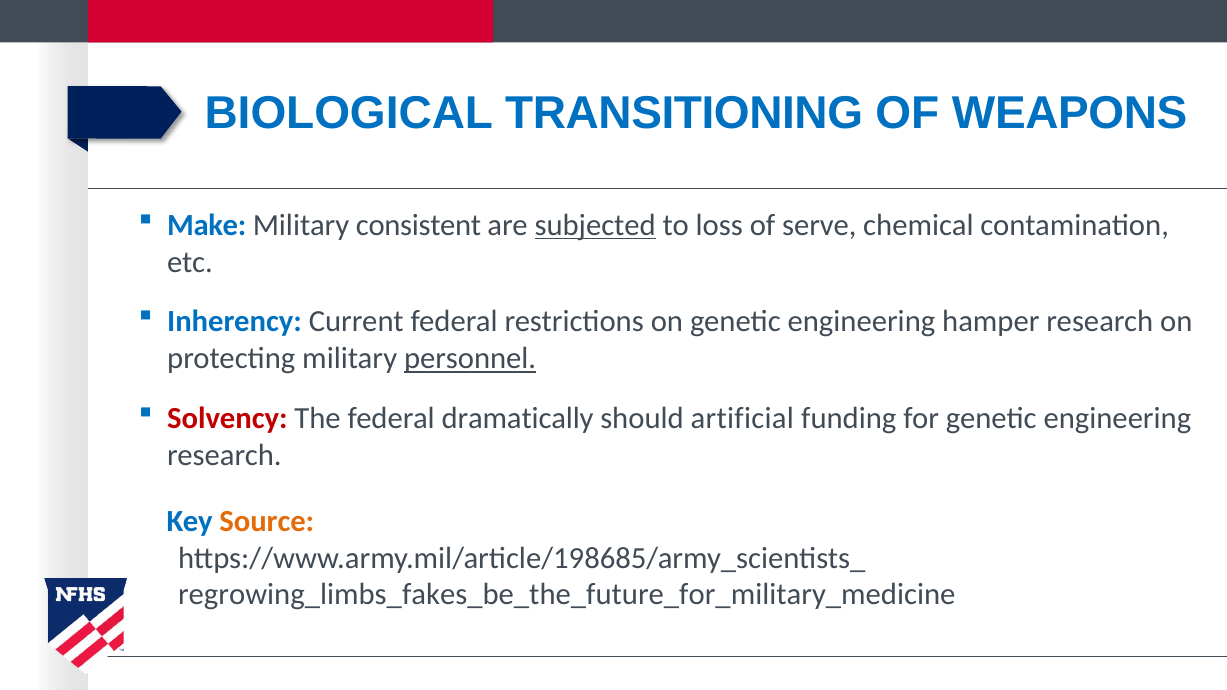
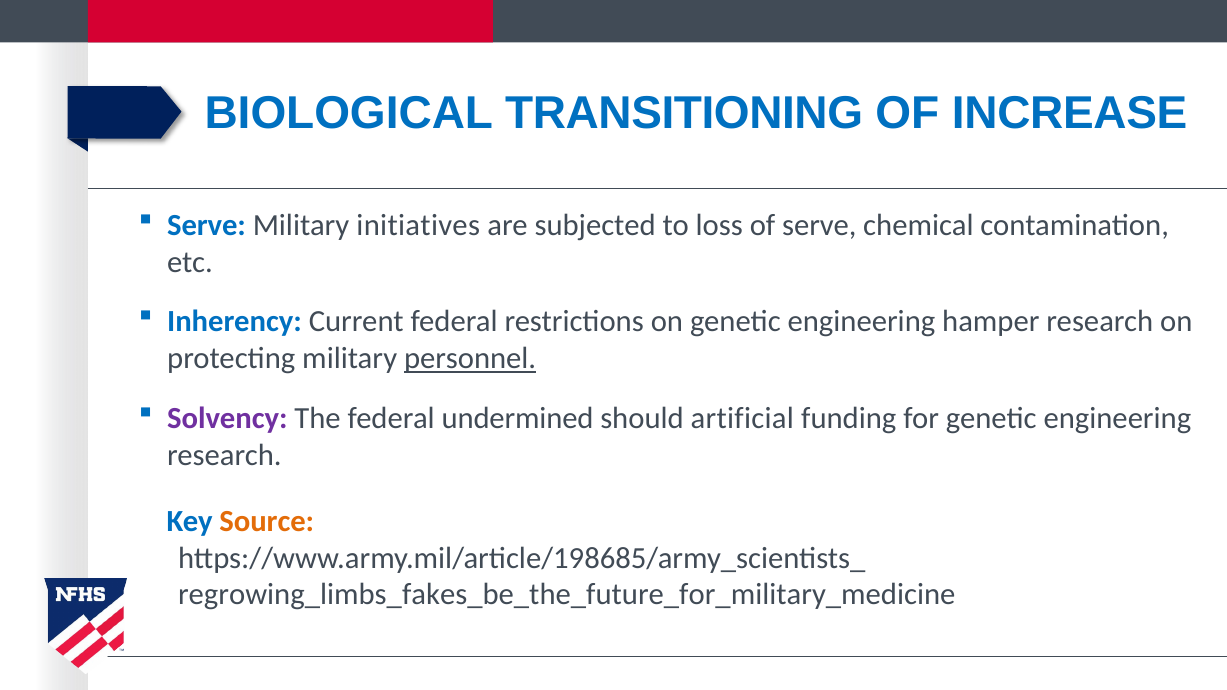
WEAPONS: WEAPONS -> INCREASE
Make at (207, 225): Make -> Serve
consistent: consistent -> initiatives
subjected underline: present -> none
Solvency colour: red -> purple
dramatically: dramatically -> undermined
